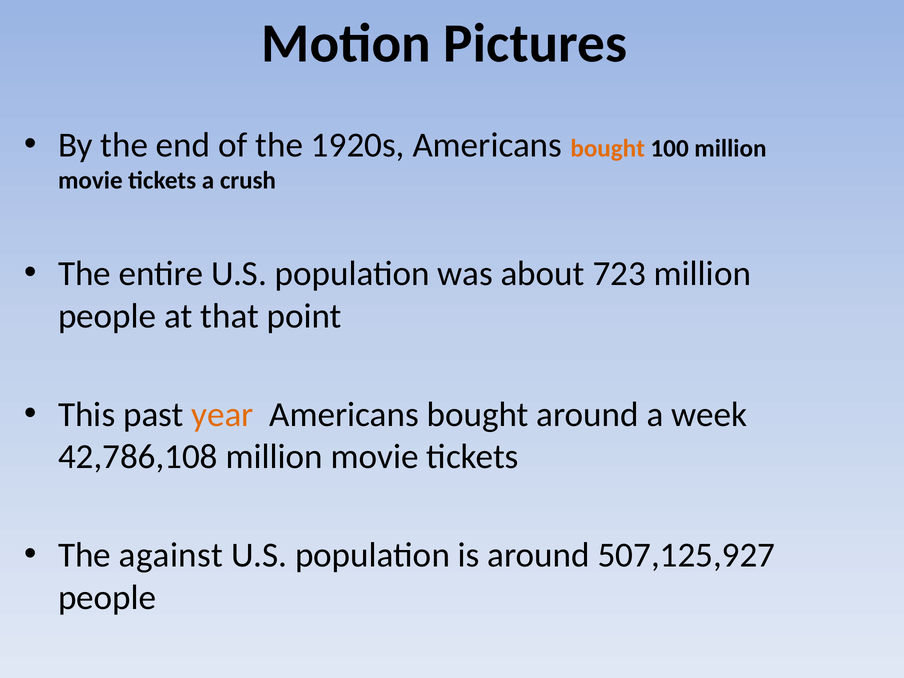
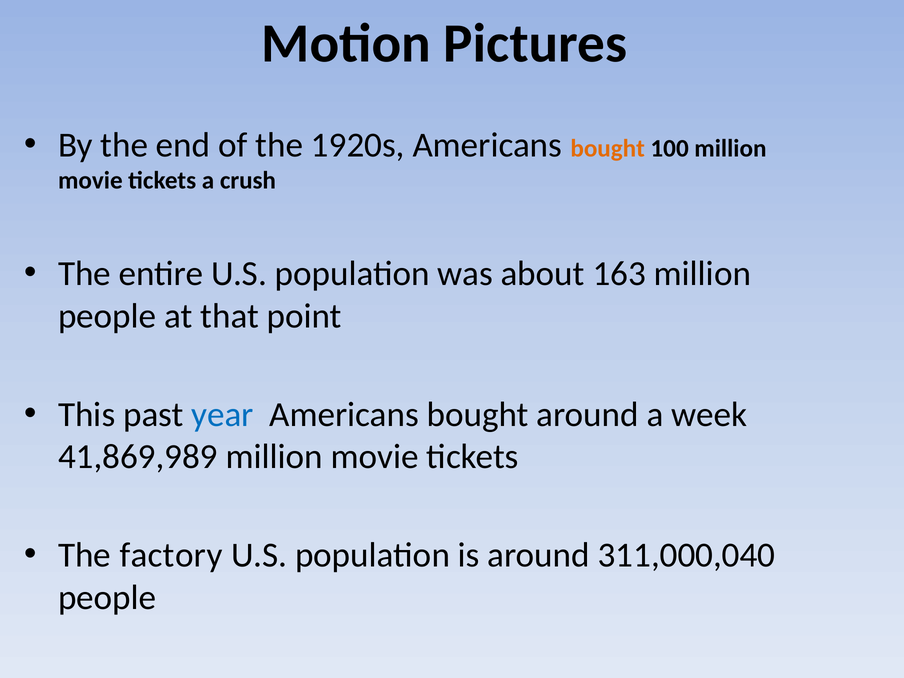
723: 723 -> 163
year colour: orange -> blue
42,786,108: 42,786,108 -> 41,869,989
against: against -> factory
507,125,927: 507,125,927 -> 311,000,040
